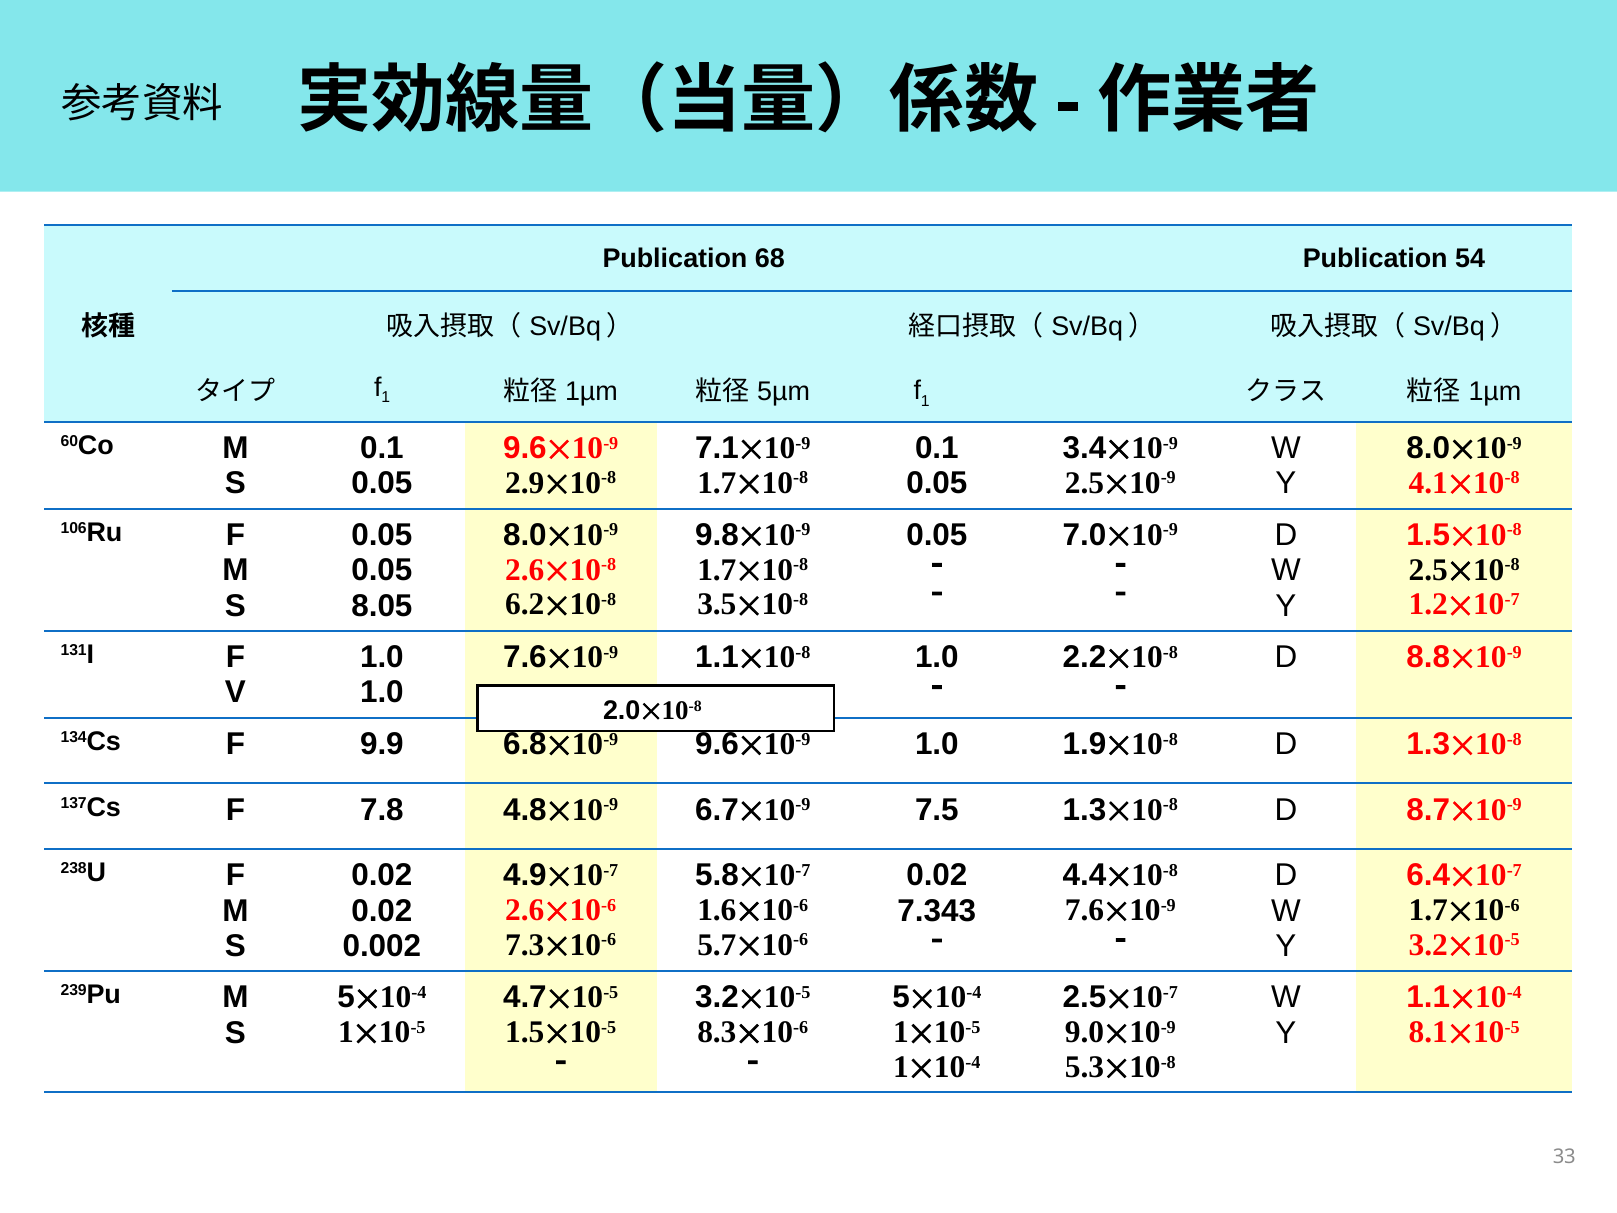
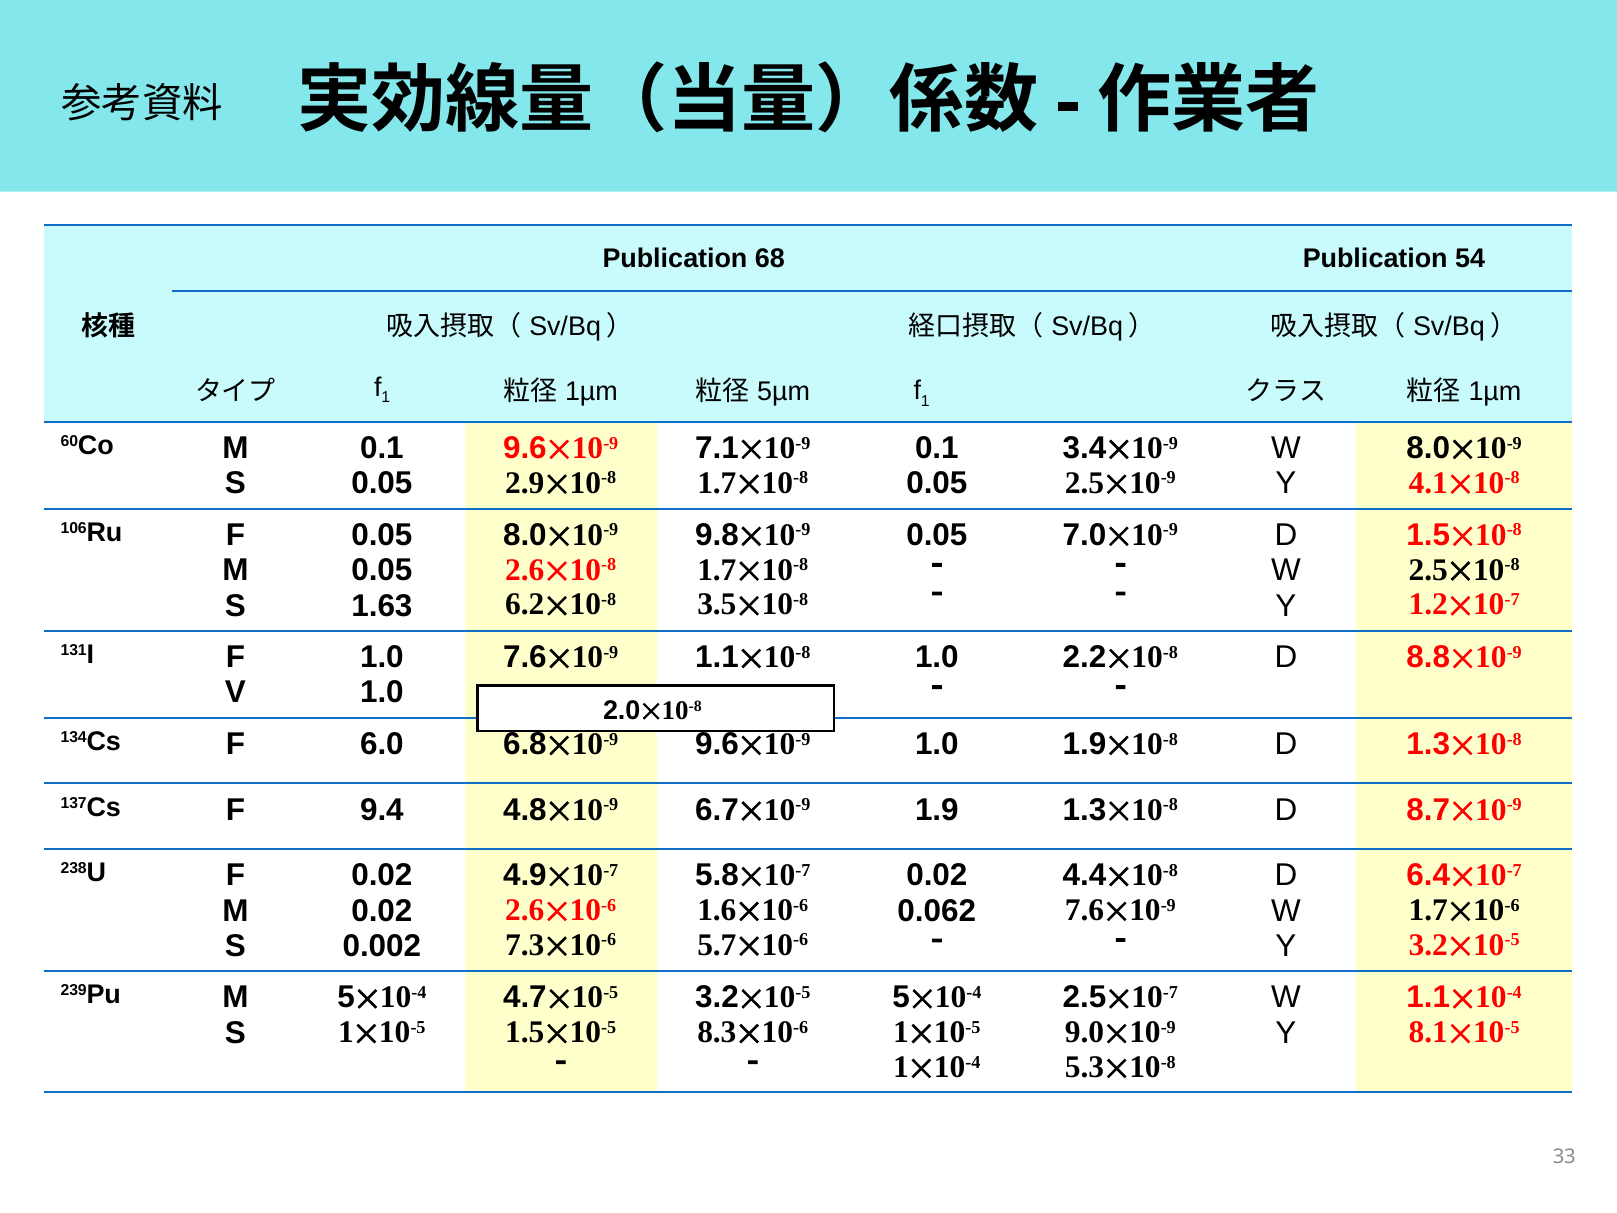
8.05: 8.05 -> 1.63
9.9: 9.9 -> 6.0
7.8: 7.8 -> 9.4
7.5: 7.5 -> 1.9
7.343: 7.343 -> 0.062
